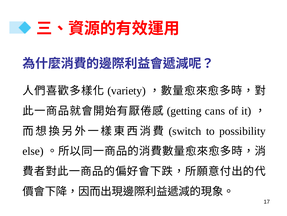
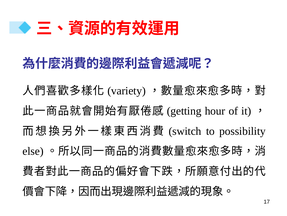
cans: cans -> hour
